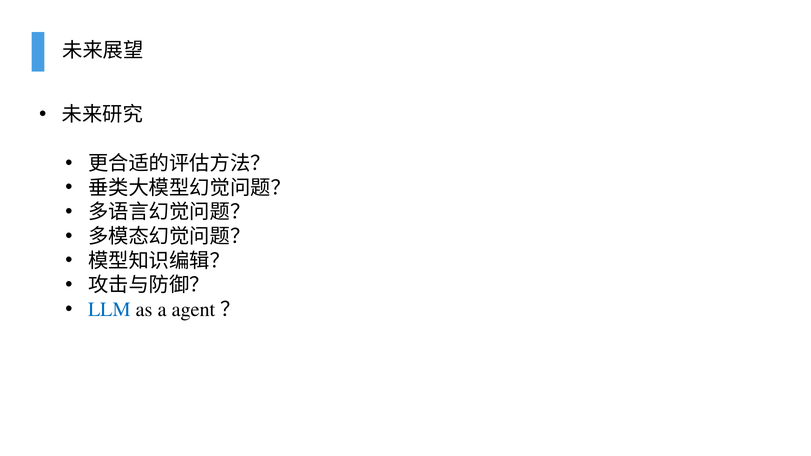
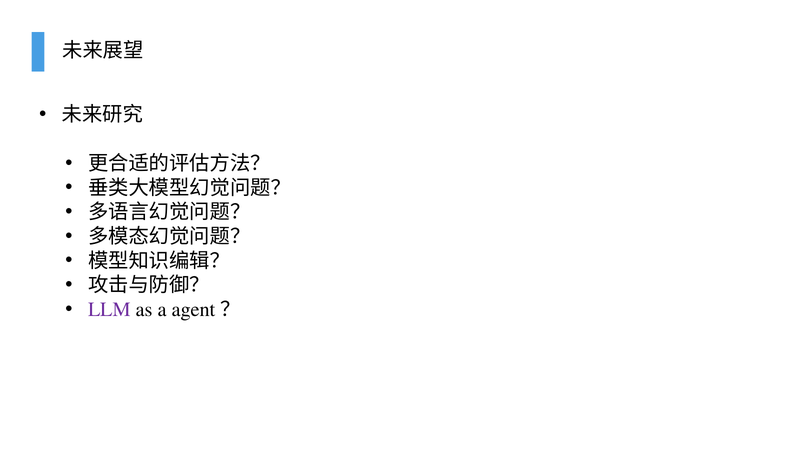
LLM colour: blue -> purple
